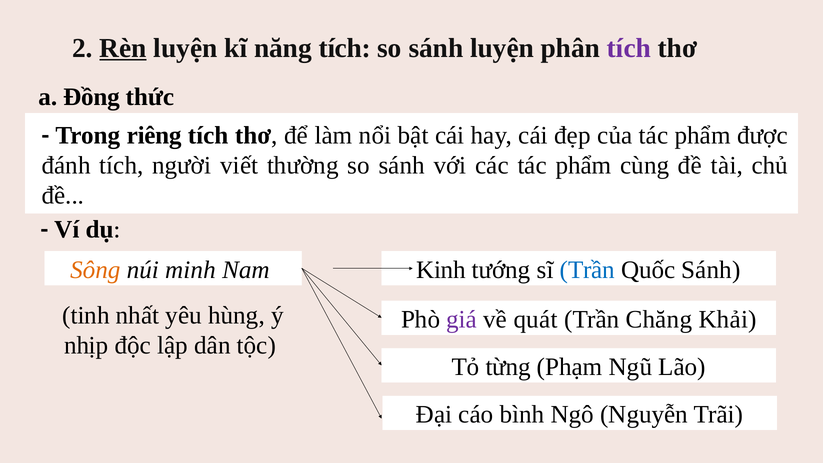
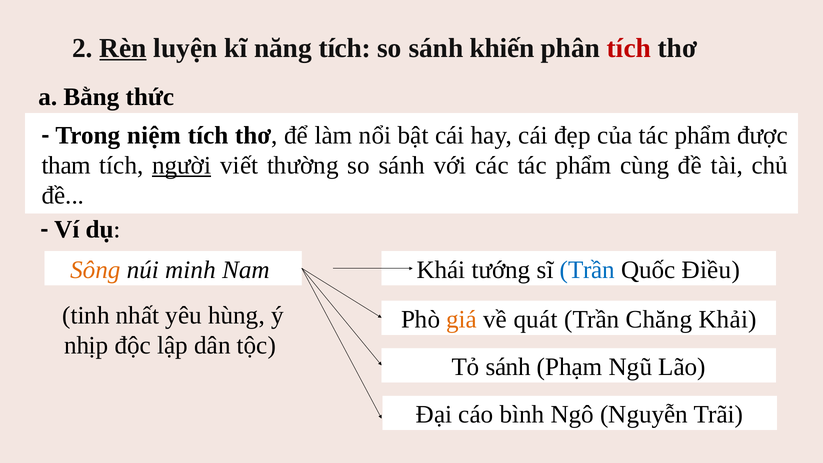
sánh luyện: luyện -> khiến
tích at (629, 48) colour: purple -> red
Đồng: Đồng -> Bằng
riêng: riêng -> niệm
đánh: đánh -> tham
người underline: none -> present
Kinh: Kinh -> Khái
Quốc Sánh: Sánh -> Điều
giá colour: purple -> orange
Tỏ từng: từng -> sánh
